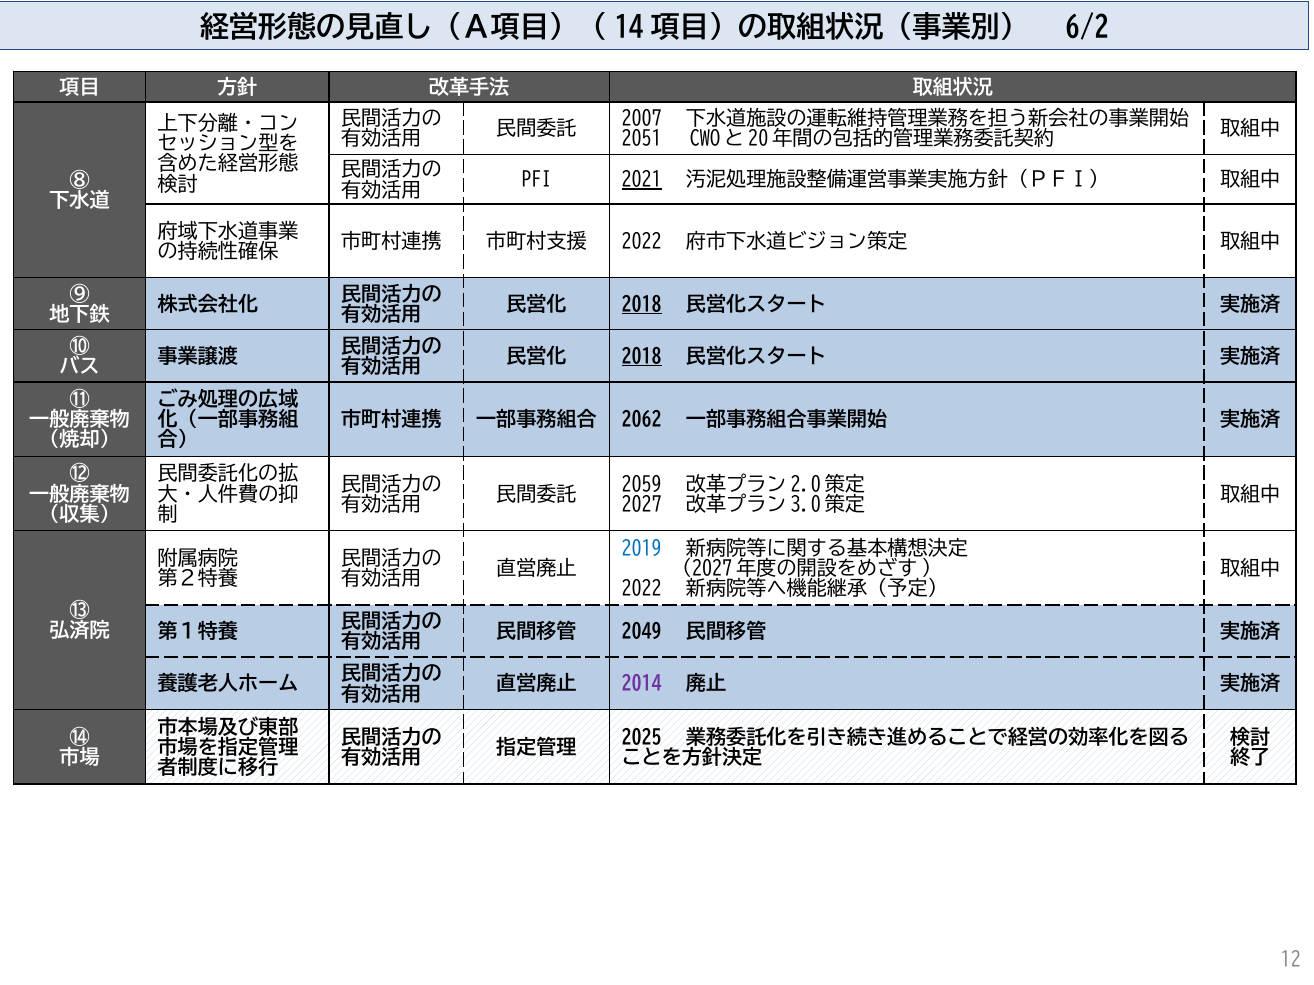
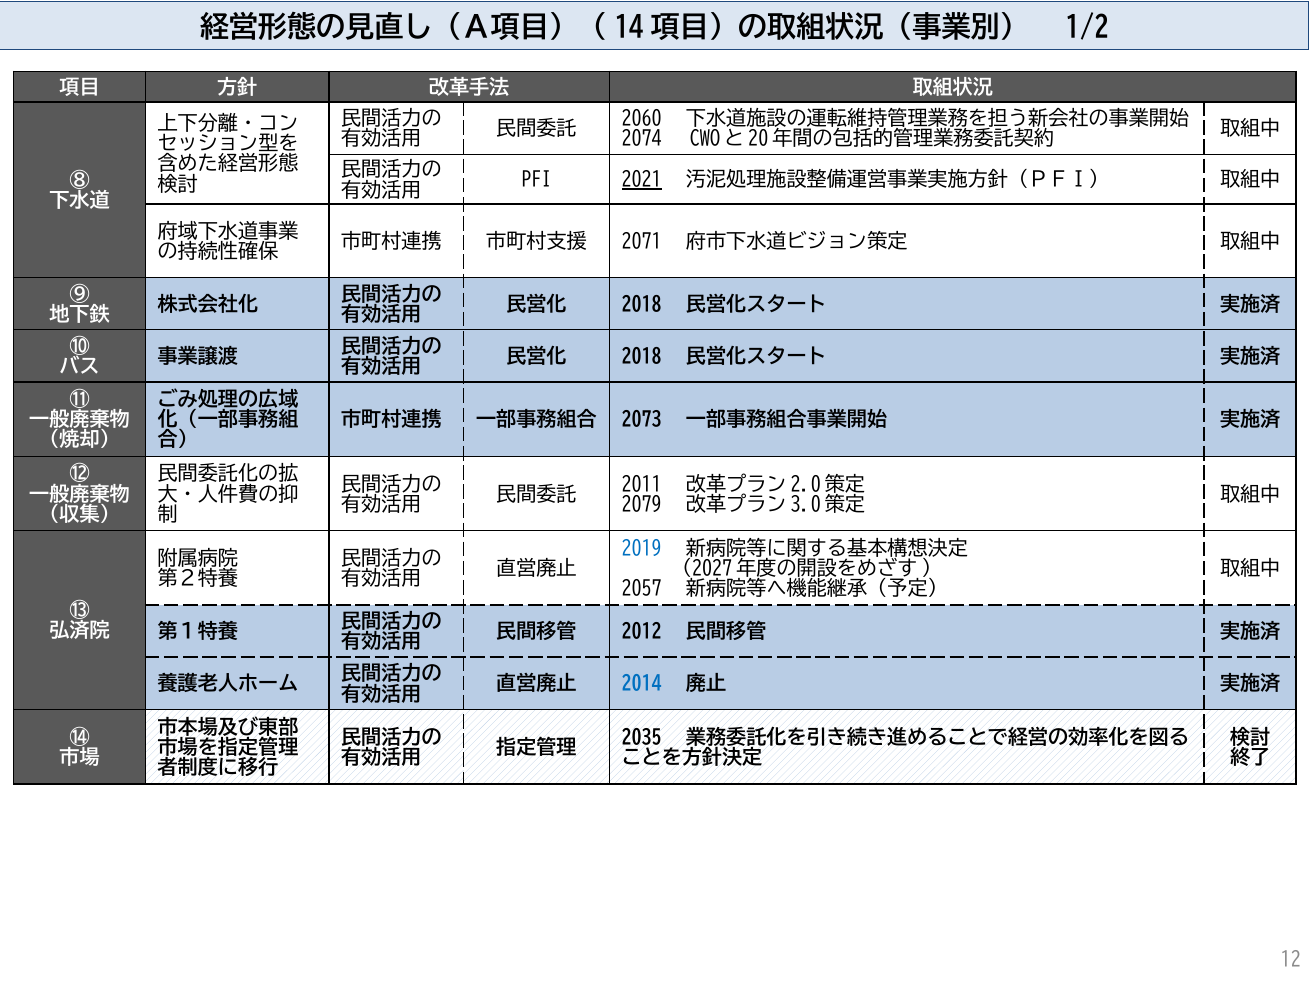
6/2: 6/2 -> 1/2
2007: 2007 -> 2060
2051: 2051 -> 2074
2022 at (642, 242): 2022 -> 2071
2018 at (642, 305) underline: present -> none
2018 at (642, 357) underline: present -> none
2062: 2062 -> 2073
2059: 2059 -> 2011
2027: 2027 -> 2079
2022 at (642, 589): 2022 -> 2057
2049: 2049 -> 2012
2014 colour: purple -> blue
2025: 2025 -> 2035
